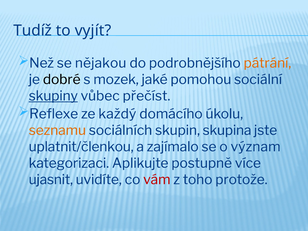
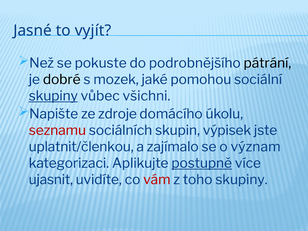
Tudíž: Tudíž -> Jasné
nějakou: nějakou -> pokuste
pátrání colour: orange -> black
přečíst: přečíst -> všichni
Reflexe: Reflexe -> Napište
každý: každý -> zdroje
seznamu colour: orange -> red
skupina: skupina -> výpisek
postupně underline: none -> present
toho protože: protože -> skupiny
